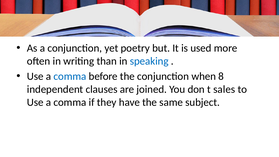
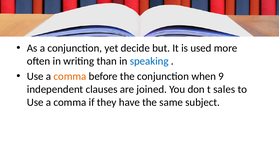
poetry: poetry -> decide
comma at (70, 76) colour: blue -> orange
8: 8 -> 9
